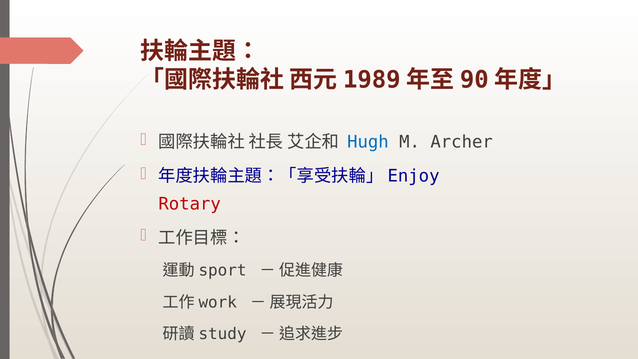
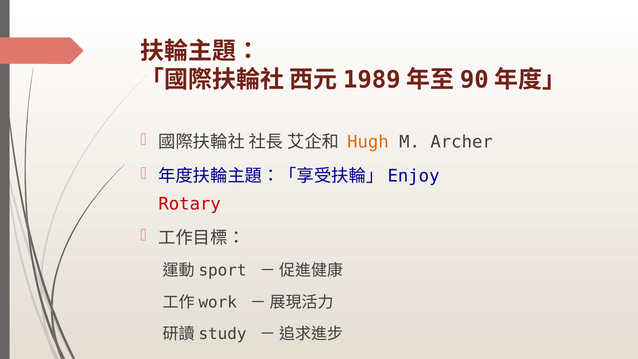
Hugh colour: blue -> orange
